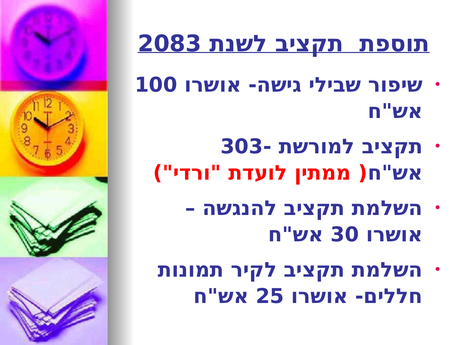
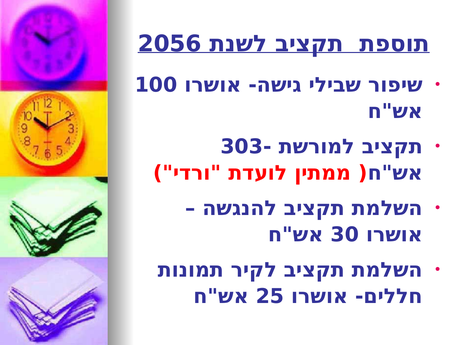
2083: 2083 -> 2056
